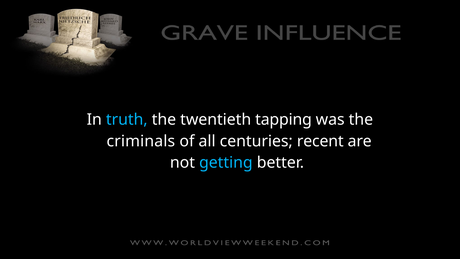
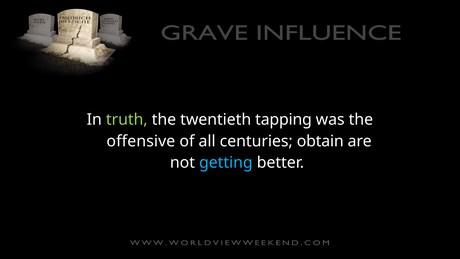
truth colour: light blue -> light green
criminals: criminals -> offensive
recent: recent -> obtain
